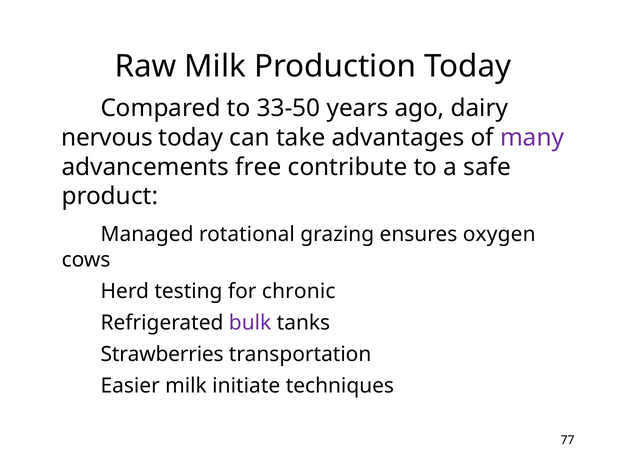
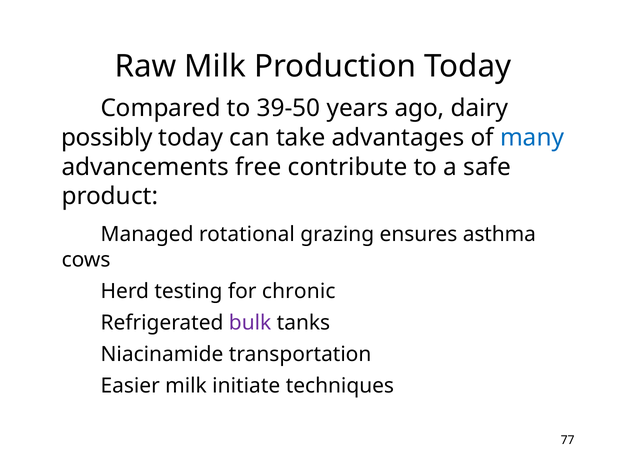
33-50: 33-50 -> 39-50
nervous: nervous -> possibly
many colour: purple -> blue
oxygen: oxygen -> asthma
Strawberries: Strawberries -> Niacinamide
